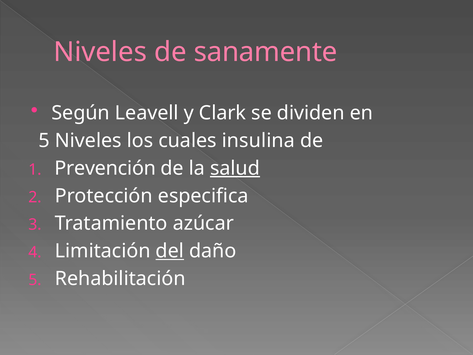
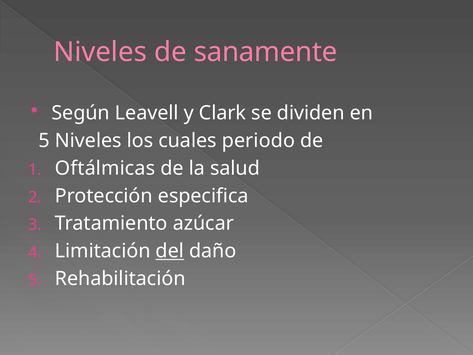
insulina: insulina -> periodo
Prevención: Prevención -> Oftálmicas
salud underline: present -> none
